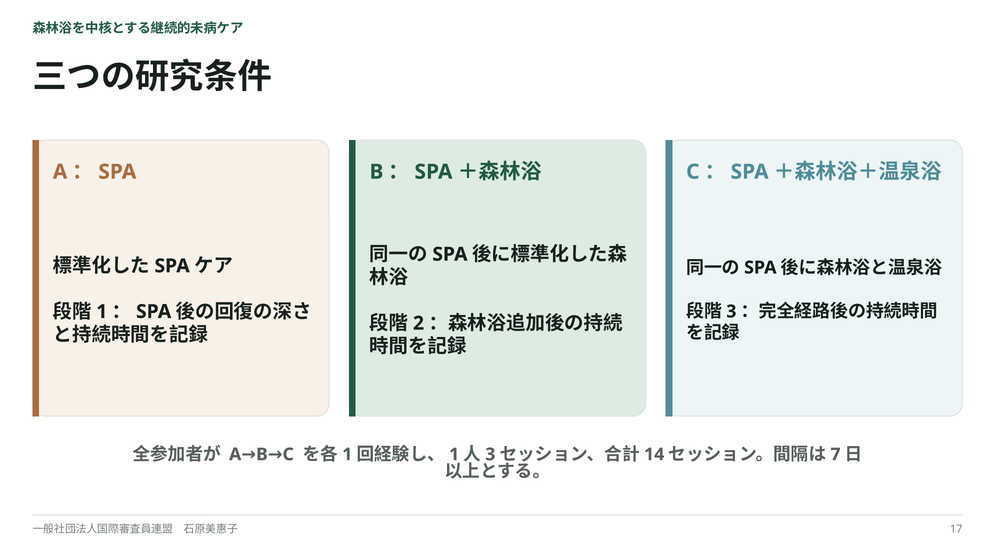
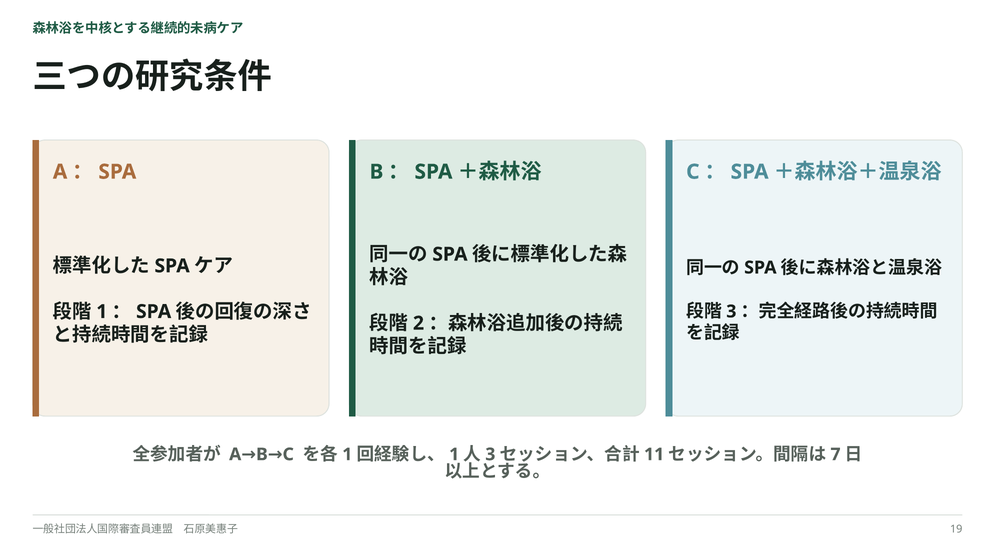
14: 14 -> 11
17: 17 -> 19
